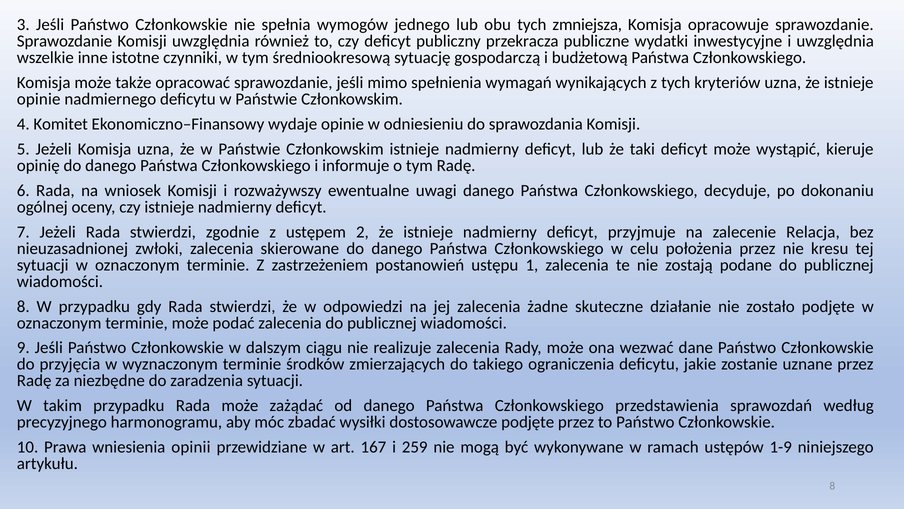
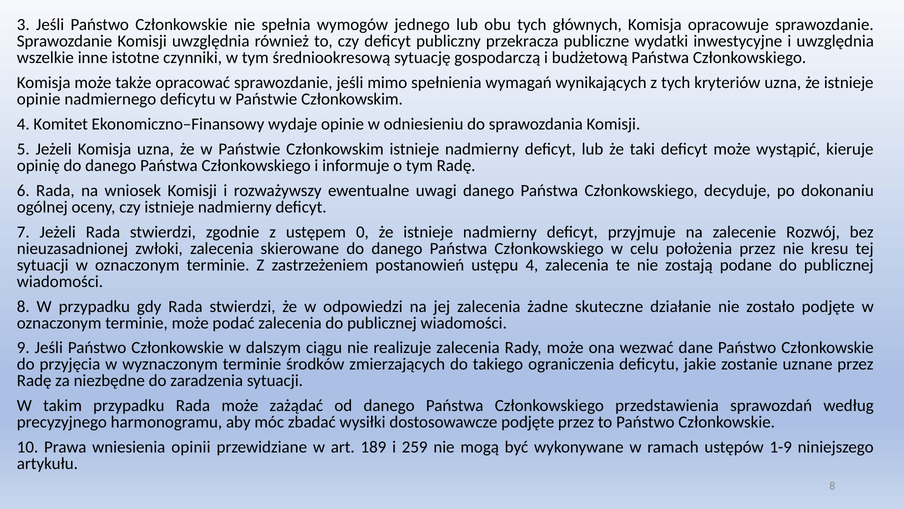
zmniejsza: zmniejsza -> głównych
2: 2 -> 0
Relacja: Relacja -> Rozwój
ustępu 1: 1 -> 4
167: 167 -> 189
